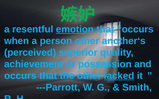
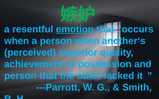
person other: other -> when
occurs at (20, 76): occurs -> person
lacked underline: present -> none
